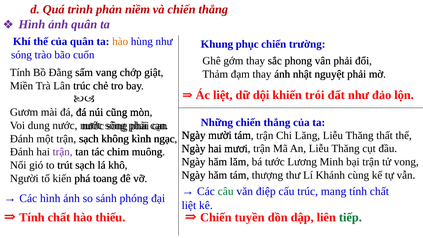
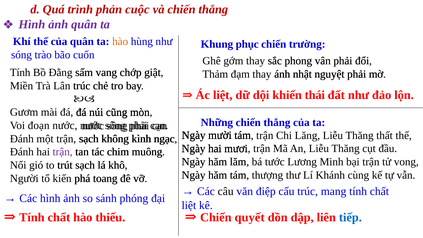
niềm: niềm -> cuộc
trói: trói -> thái
dung: dung -> đoạn
câu colour: green -> black
tuyền: tuyền -> quyết
tiếp colour: green -> blue
